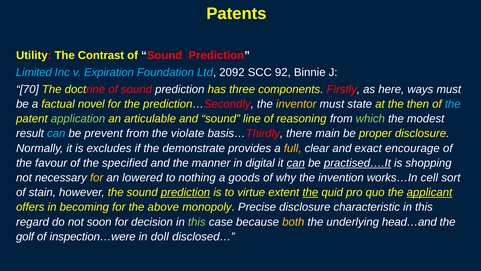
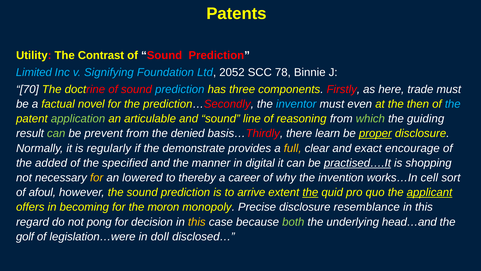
Expiration: Expiration -> Signifying
2092: 2092 -> 2052
92: 92 -> 78
prediction at (180, 89) colour: white -> light blue
ways: ways -> trade
inventor colour: yellow -> light blue
state: state -> even
modest: modest -> guiding
can at (56, 133) colour: light blue -> light green
violate: violate -> denied
main: main -> learn
proper underline: none -> present
excludes: excludes -> regularly
favour: favour -> added
can at (296, 163) underline: present -> none
nothing: nothing -> thereby
goods: goods -> career
stain: stain -> afoul
prediction at (186, 192) underline: present -> none
virtue: virtue -> arrive
above: above -> moron
characteristic: characteristic -> resemblance
soon: soon -> pong
this at (197, 222) colour: light green -> yellow
both colour: yellow -> light green
inspection…were: inspection…were -> legislation…were
